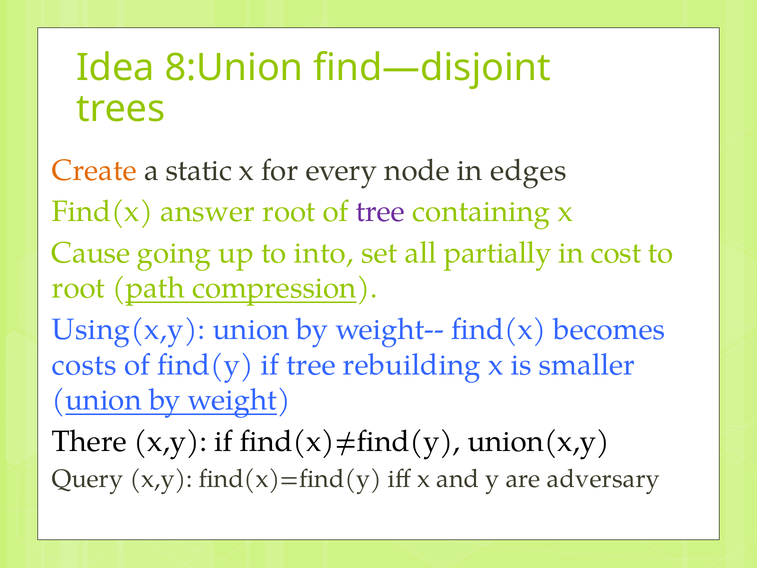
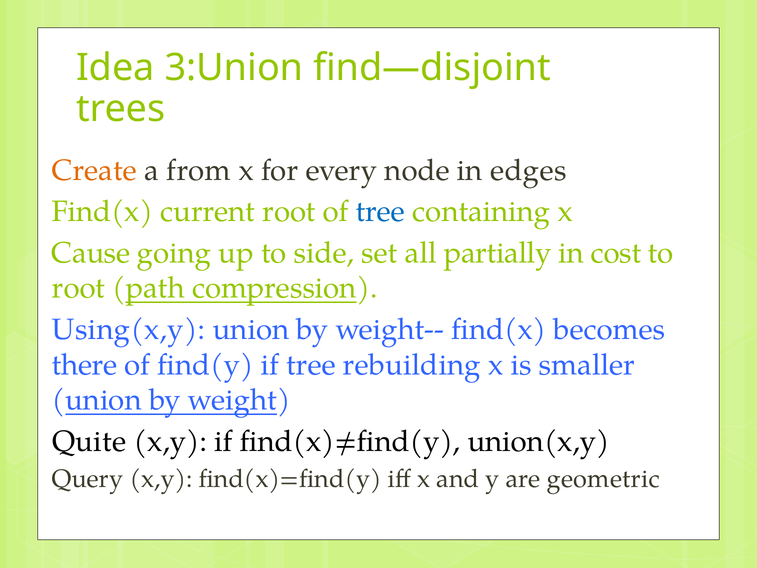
8:Union: 8:Union -> 3:Union
static: static -> from
answer: answer -> current
tree at (380, 212) colour: purple -> blue
into: into -> side
costs: costs -> there
There: There -> Quite
adversary: adversary -> geometric
